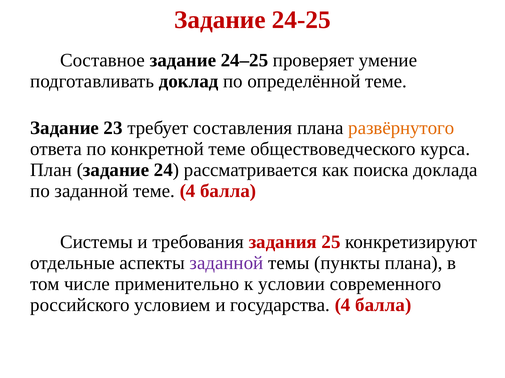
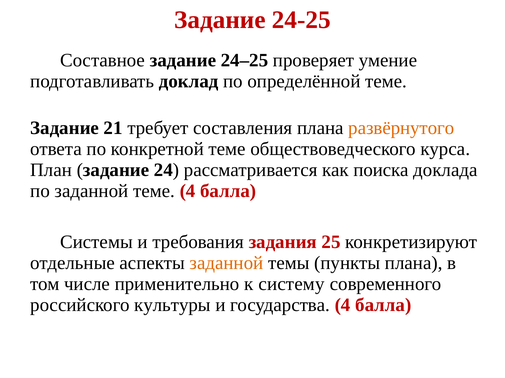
23: 23 -> 21
заданной at (226, 263) colour: purple -> orange
условии: условии -> систему
условием: условием -> культуры
